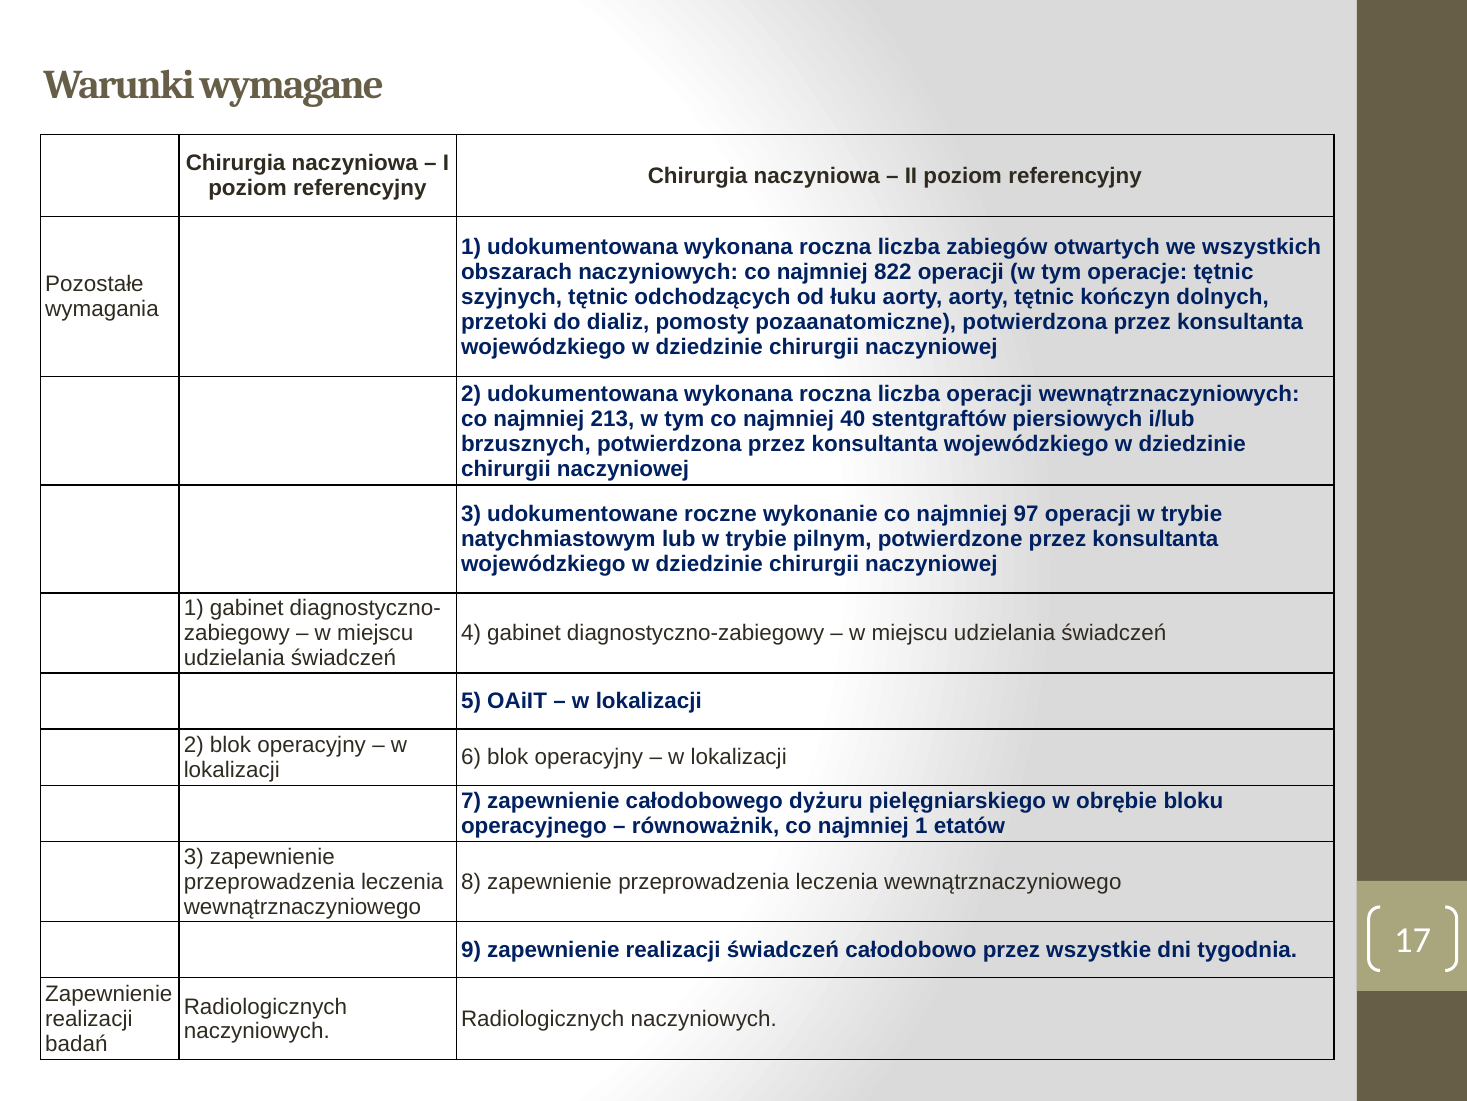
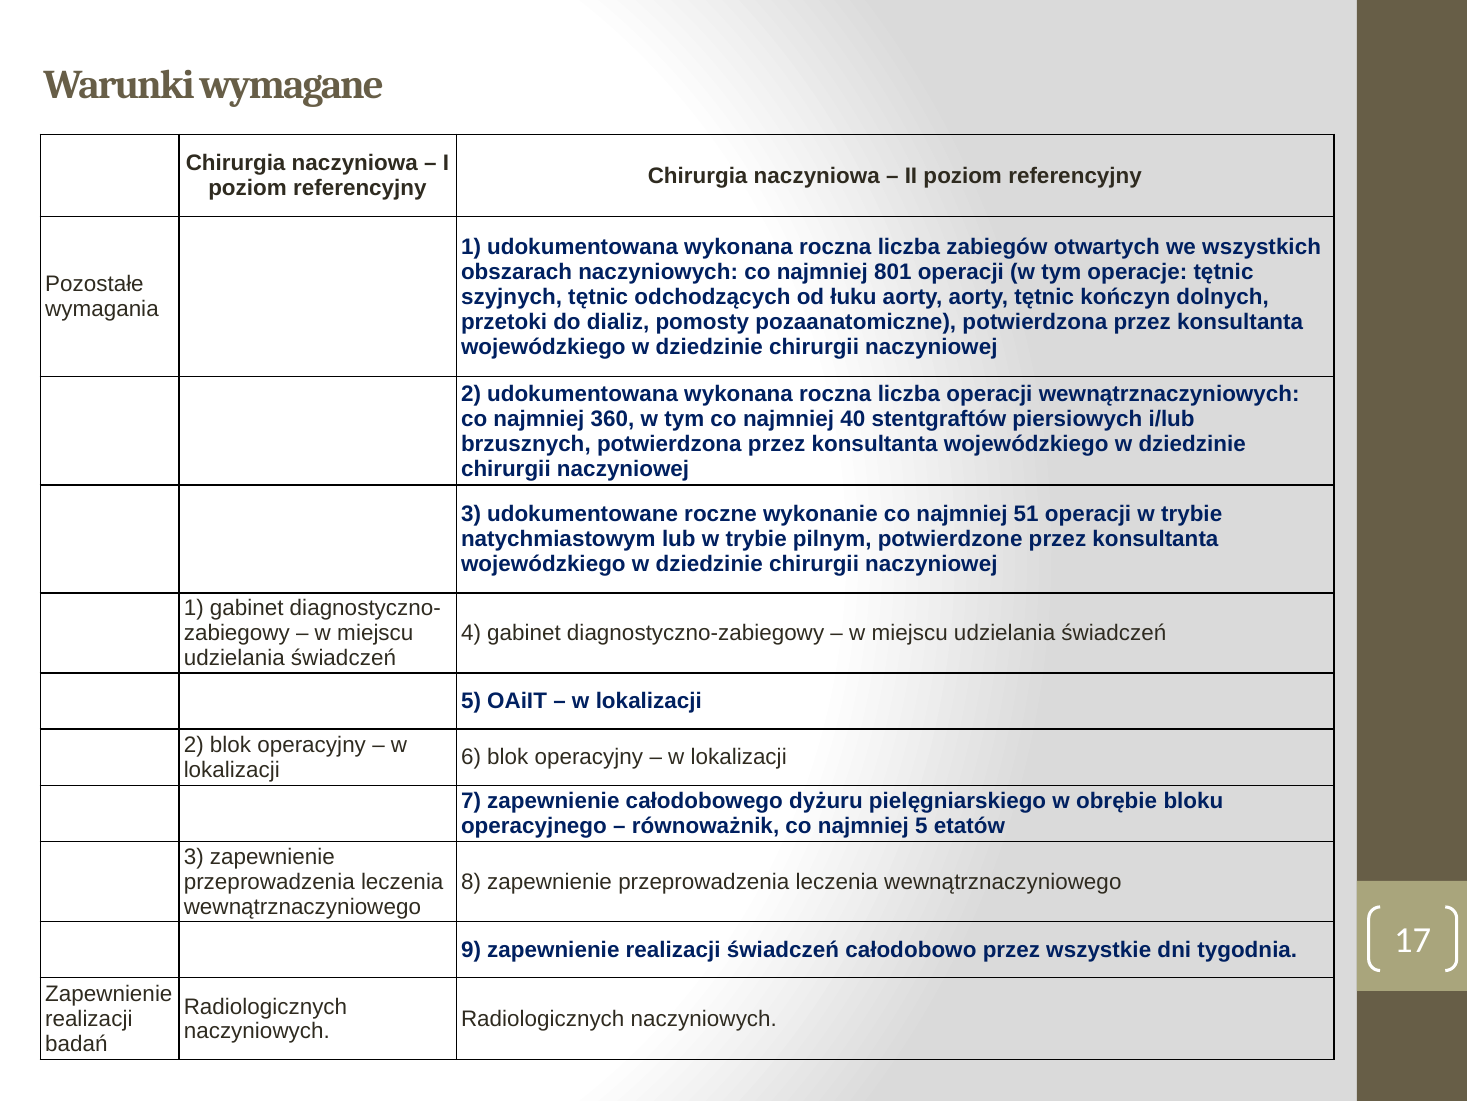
822: 822 -> 801
213: 213 -> 360
97: 97 -> 51
najmniej 1: 1 -> 5
